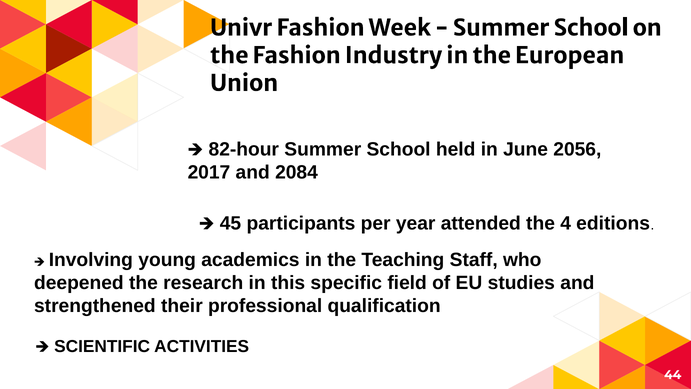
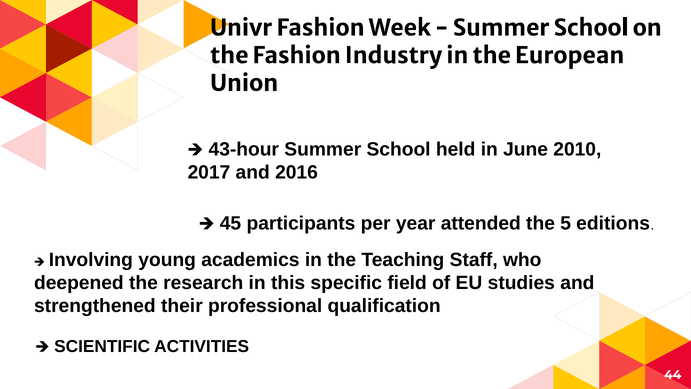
82-hour: 82-hour -> 43-hour
2056: 2056 -> 2010
2084: 2084 -> 2016
4: 4 -> 5
